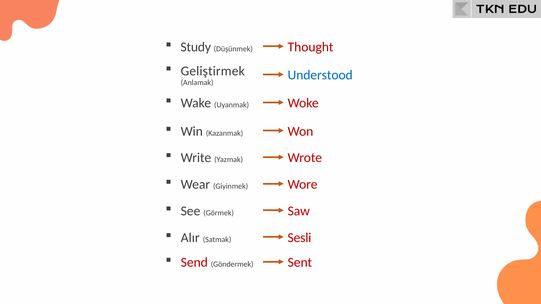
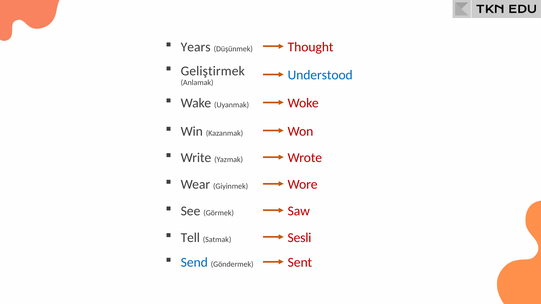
Study: Study -> Years
Alır: Alır -> Tell
Send colour: red -> blue
